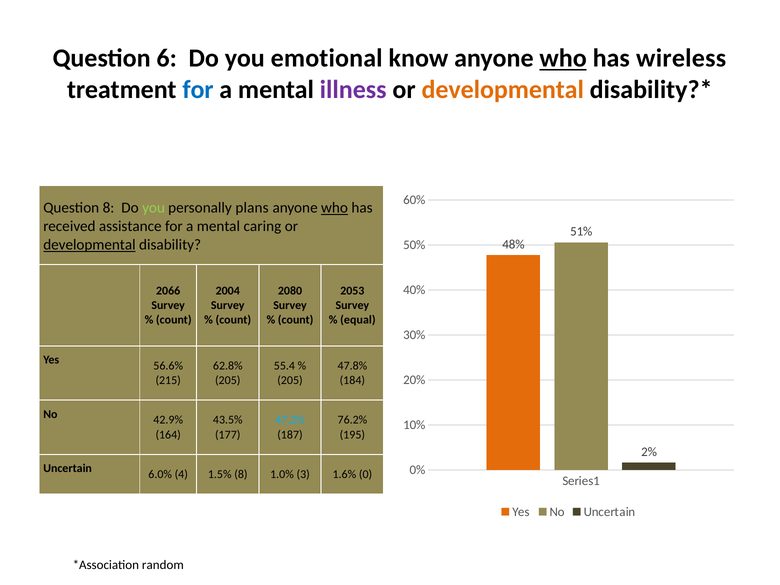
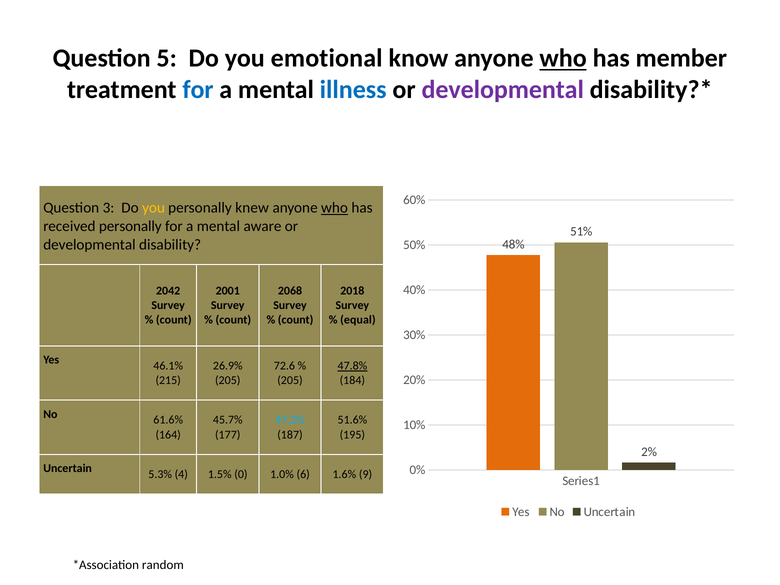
6: 6 -> 5
wireless: wireless -> member
illness colour: purple -> blue
developmental at (503, 90) colour: orange -> purple
Question 8: 8 -> 3
you at (153, 208) colour: light green -> yellow
plans: plans -> knew
received assistance: assistance -> personally
caring: caring -> aware
developmental at (89, 245) underline: present -> none
2066: 2066 -> 2042
2004: 2004 -> 2001
2080: 2080 -> 2068
2053: 2053 -> 2018
56.6%: 56.6% -> 46.1%
62.8%: 62.8% -> 26.9%
55.4: 55.4 -> 72.6
47.8% underline: none -> present
42.9%: 42.9% -> 61.6%
43.5%: 43.5% -> 45.7%
76.2%: 76.2% -> 51.6%
6.0%: 6.0% -> 5.3%
1.5% 8: 8 -> 0
3: 3 -> 6
0: 0 -> 9
